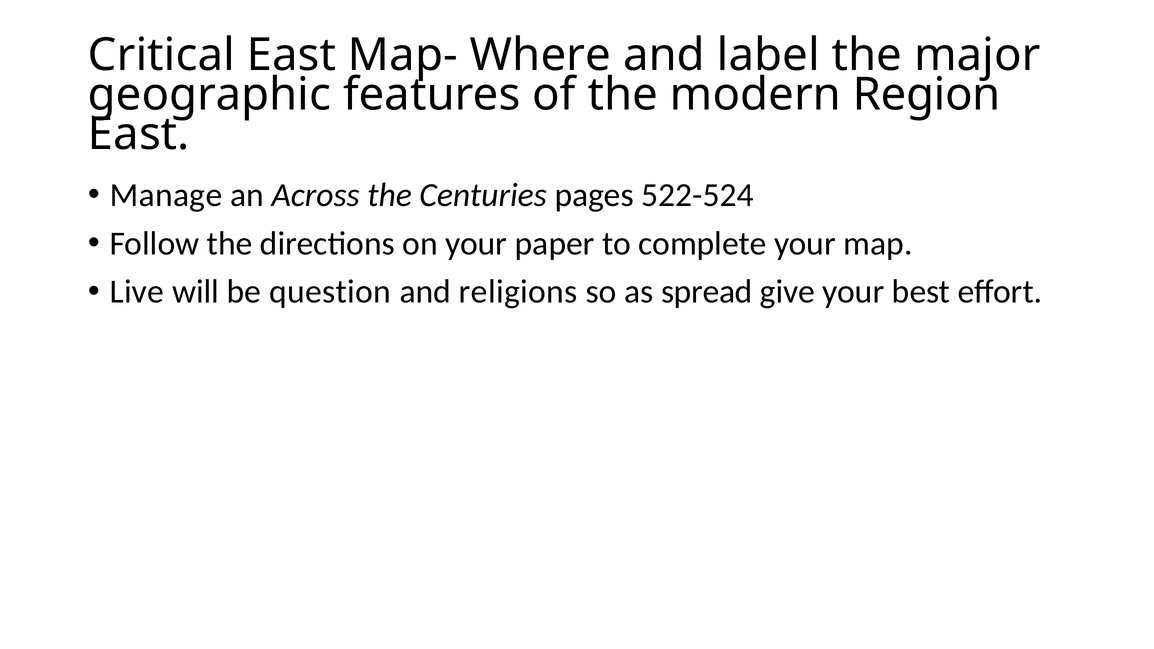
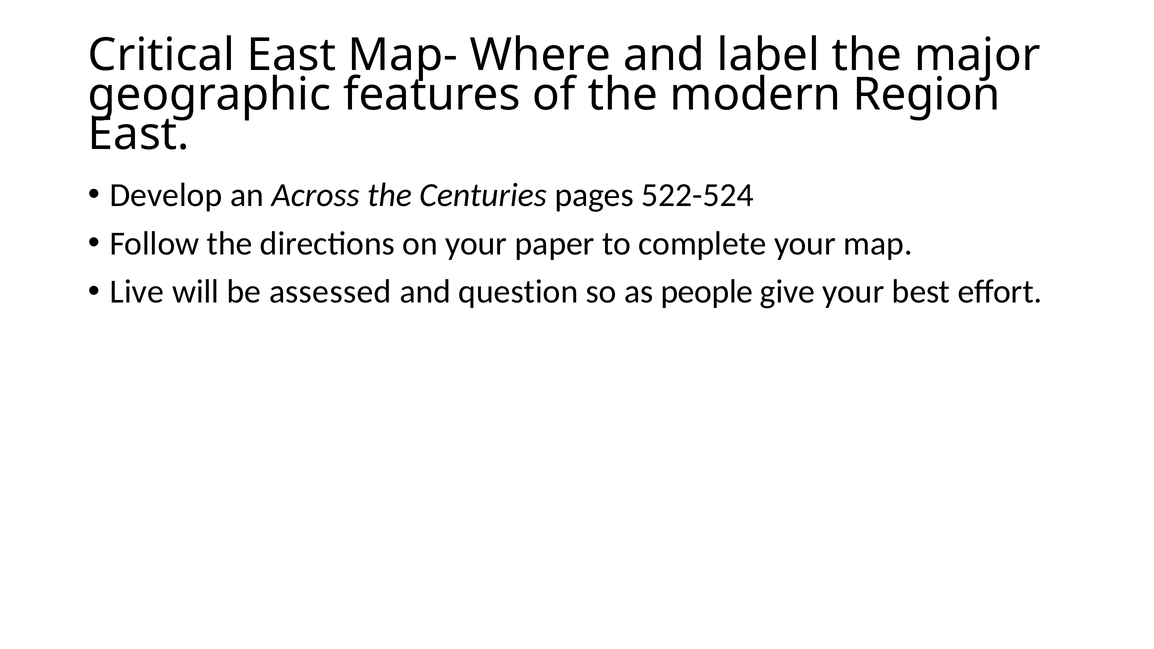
Manage: Manage -> Develop
question: question -> assessed
religions: religions -> question
spread: spread -> people
